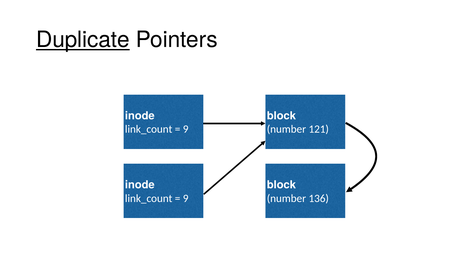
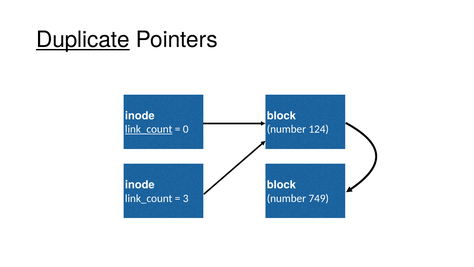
link_count at (149, 129) underline: none -> present
9 at (186, 129): 9 -> 0
121: 121 -> 124
9 at (186, 198): 9 -> 3
136: 136 -> 749
